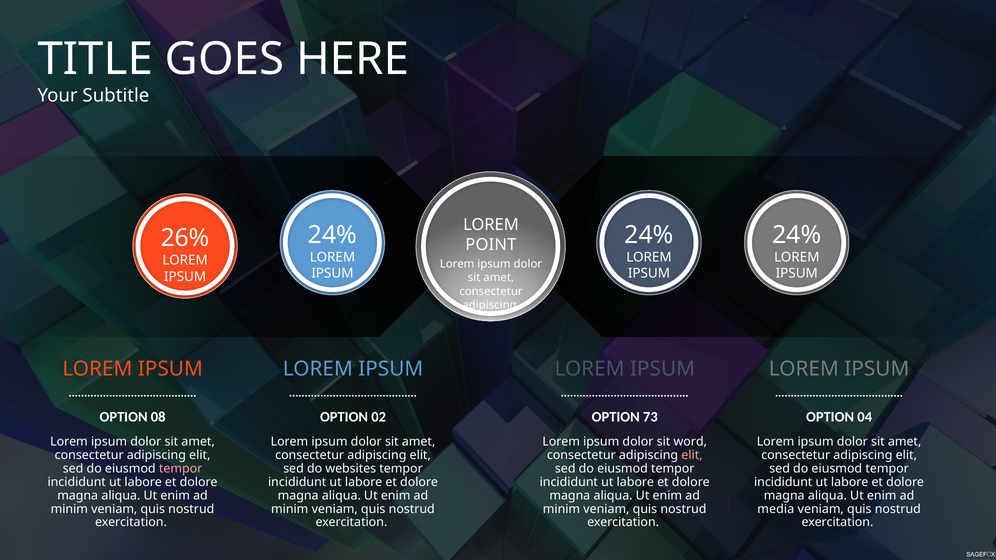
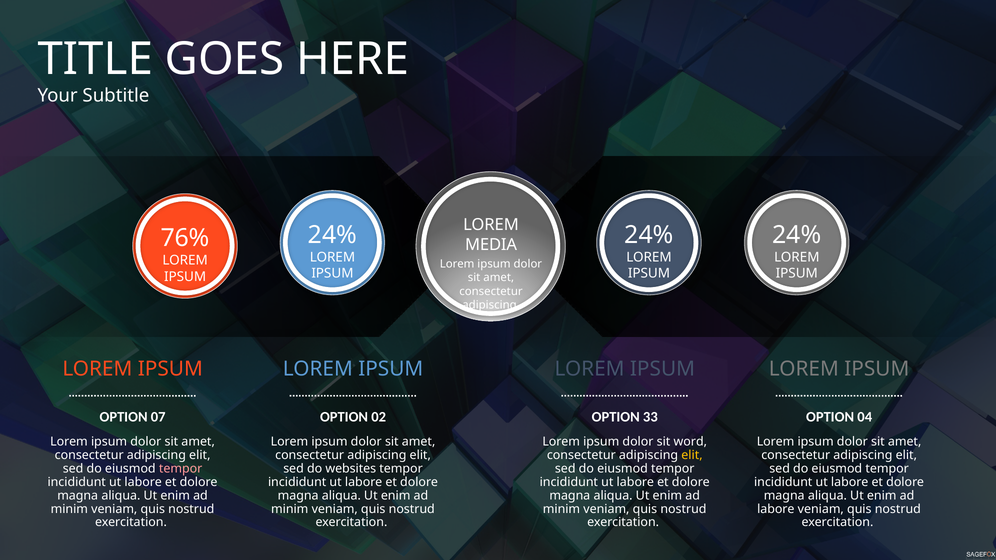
26%: 26% -> 76%
POINT: POINT -> MEDIA
08: 08 -> 07
73: 73 -> 33
elit at (692, 455) colour: pink -> yellow
media at (776, 509): media -> labore
